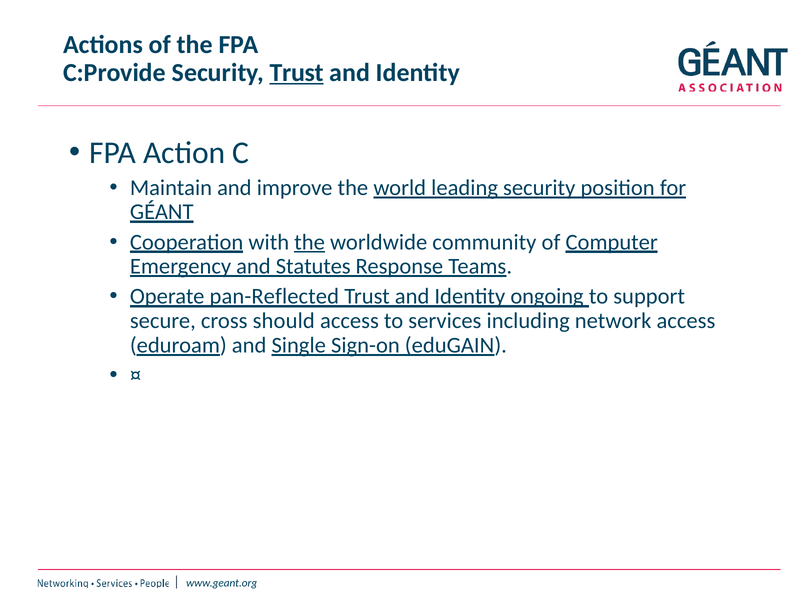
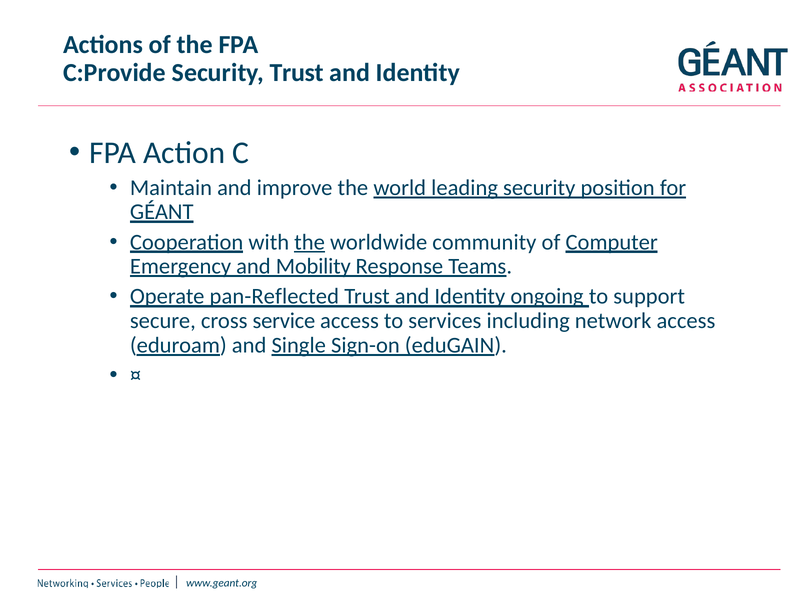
Trust at (297, 73) underline: present -> none
Statutes: Statutes -> Mobility
should: should -> service
